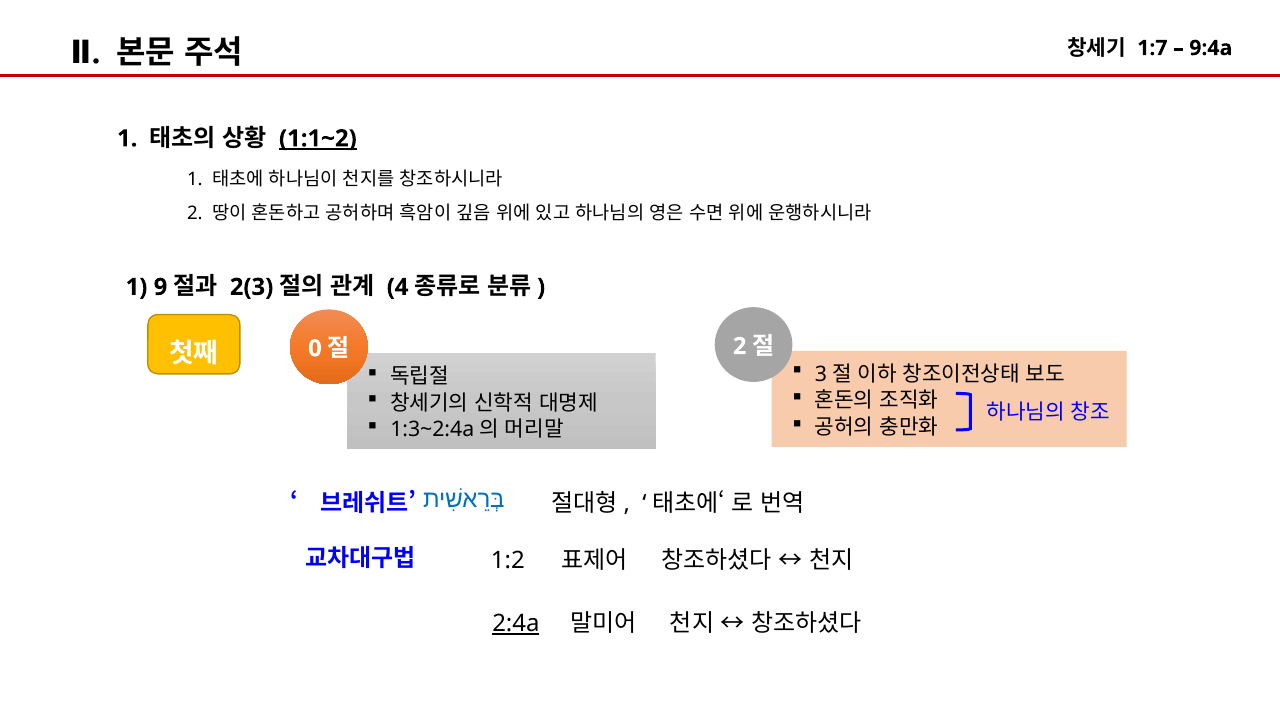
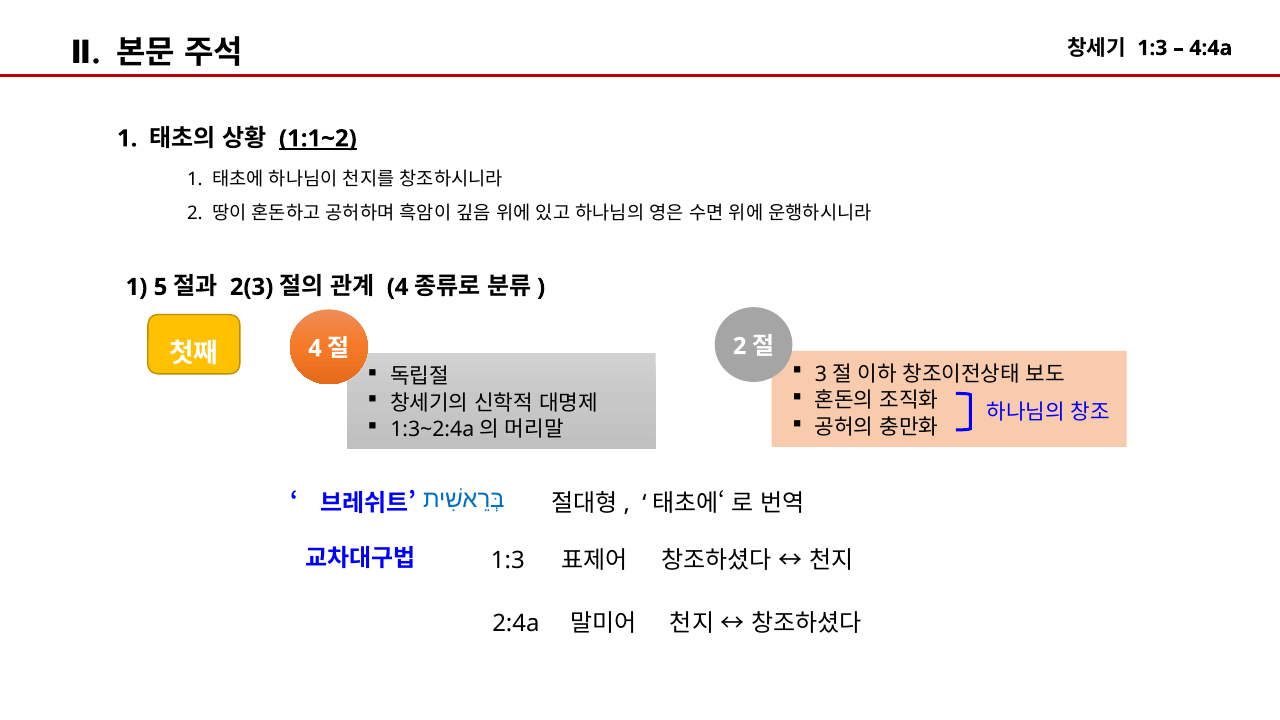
1:7 at (1152, 48): 1:7 -> 1:3
9:4a: 9:4a -> 4:4a
9: 9 -> 5
0 at (315, 348): 0 -> 4
1:2 at (508, 560): 1:2 -> 1:3
2:4a underline: present -> none
